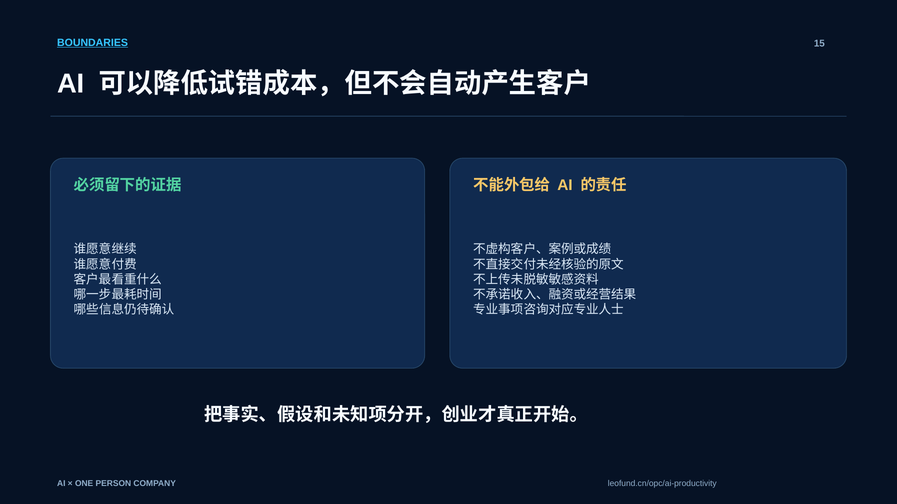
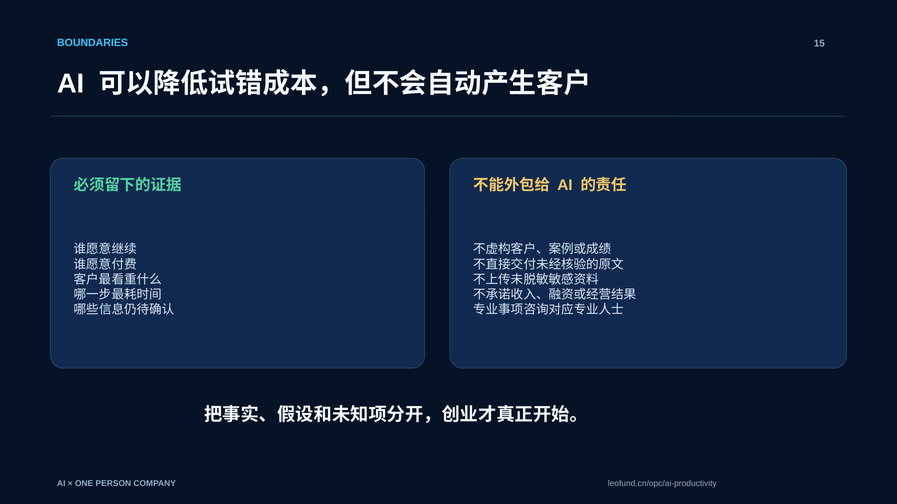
BOUNDARIES underline: present -> none
